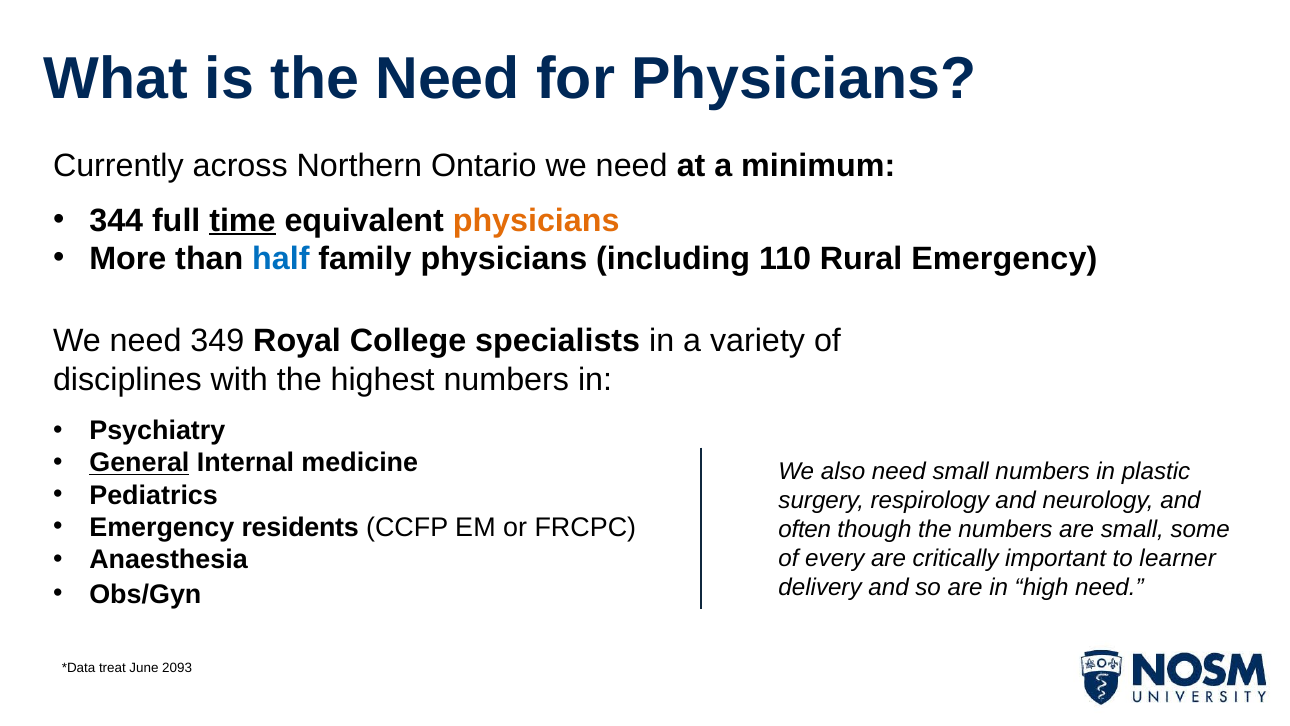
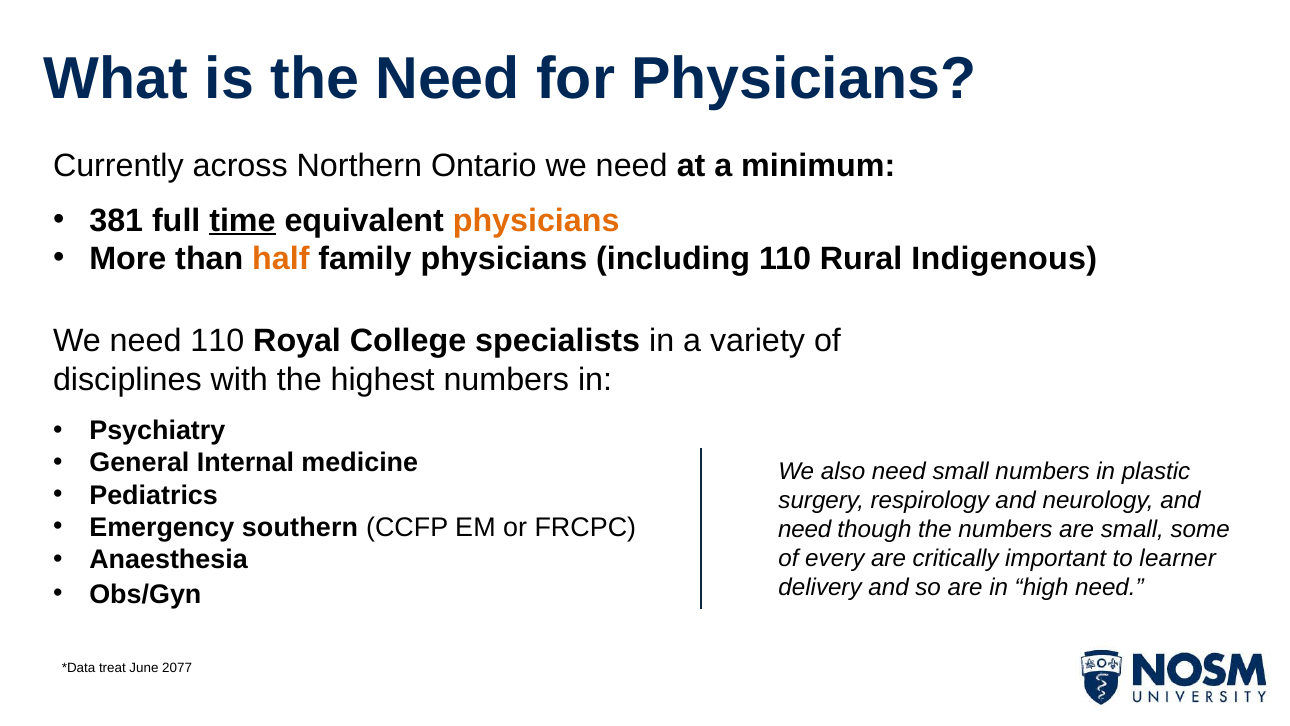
344: 344 -> 381
half colour: blue -> orange
Rural Emergency: Emergency -> Indigenous
need 349: 349 -> 110
General underline: present -> none
residents: residents -> southern
often at (805, 529): often -> need
2093: 2093 -> 2077
